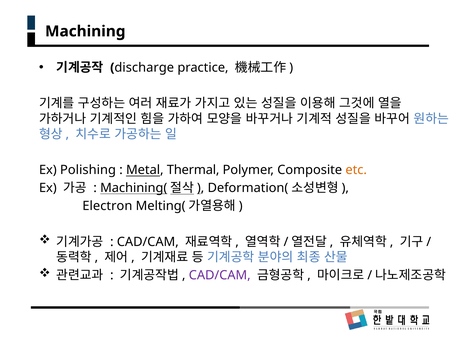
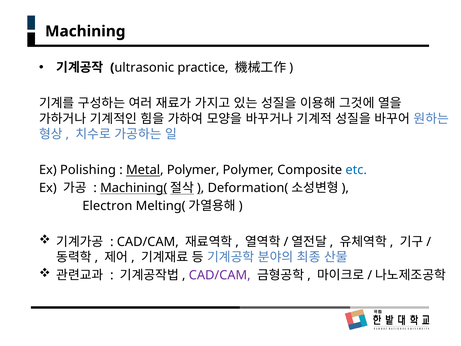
discharge: discharge -> ultrasonic
Metal Thermal: Thermal -> Polymer
etc colour: orange -> blue
